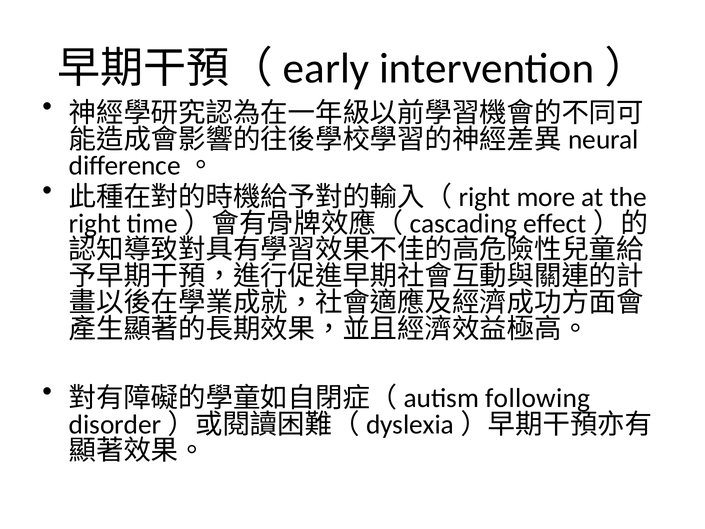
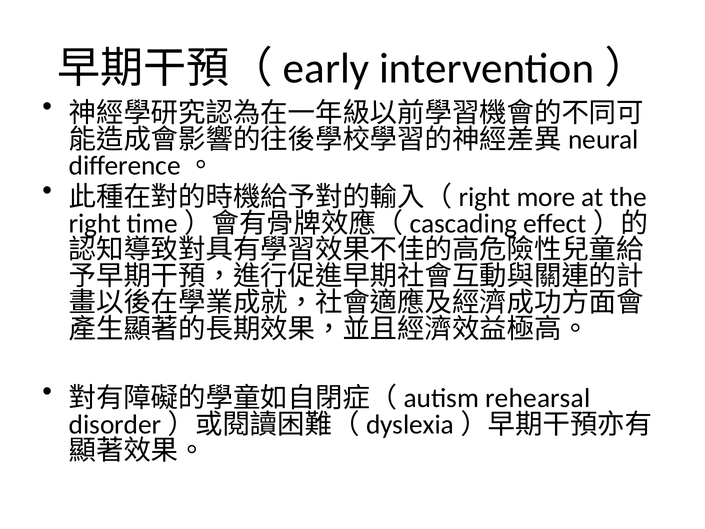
following: following -> rehearsal
